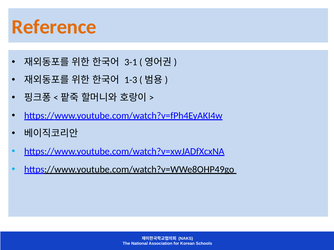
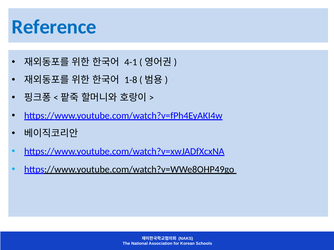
Reference colour: orange -> blue
3-1: 3-1 -> 4-1
1-3: 1-3 -> 1-8
